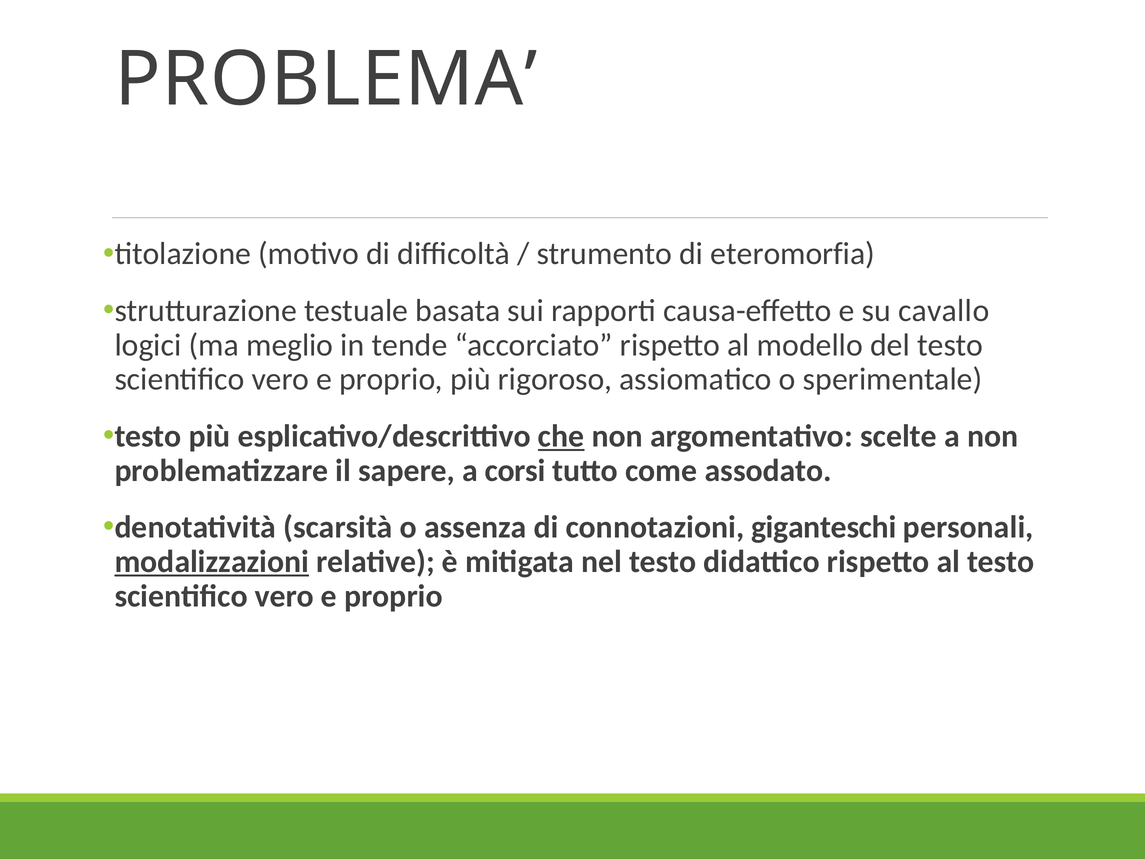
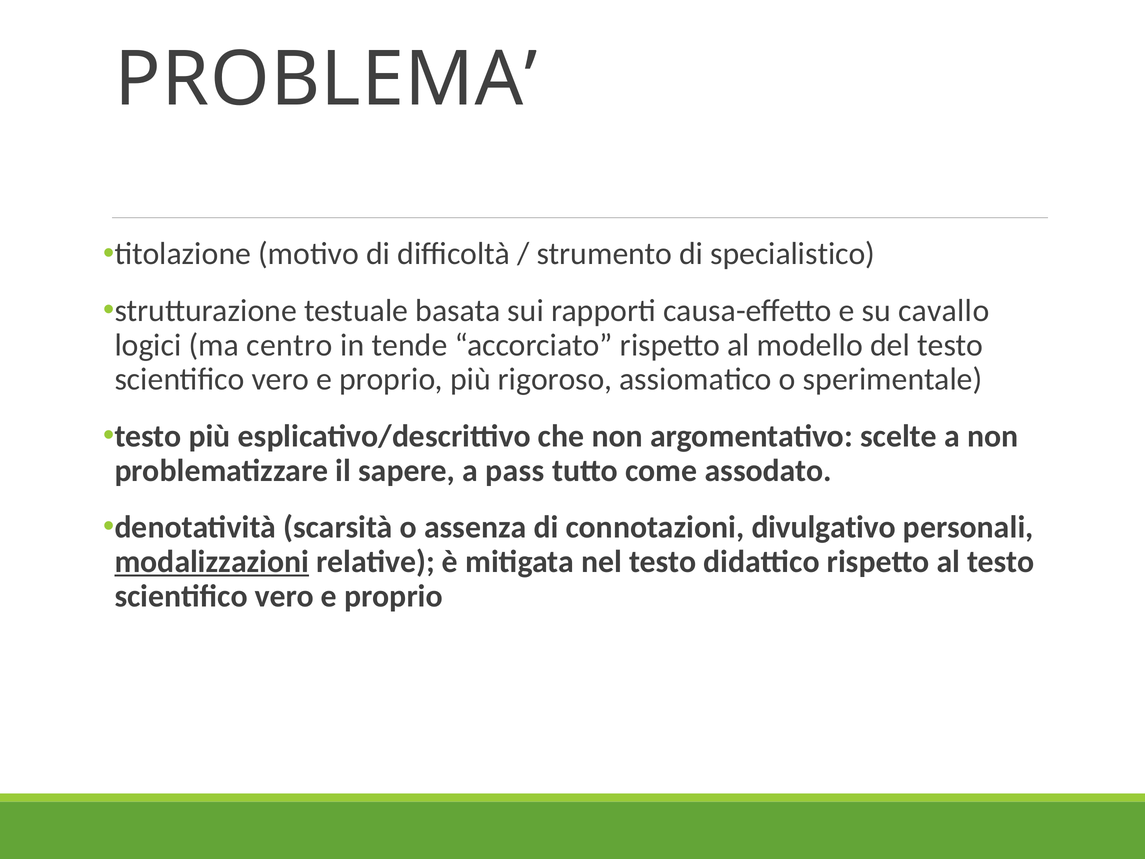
eteromorfia: eteromorfia -> specialistico
meglio: meglio -> centro
che underline: present -> none
corsi: corsi -> pass
giganteschi: giganteschi -> divulgativo
